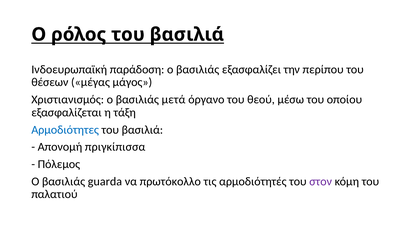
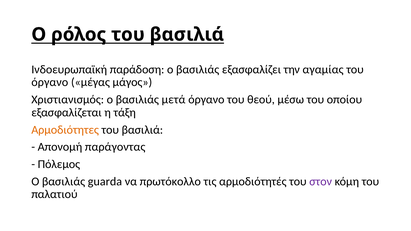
περίπου: περίπου -> αγαμίας
θέσεων at (50, 82): θέσεων -> όργανο
Αρμοδιότητες colour: blue -> orange
πριγκίπισσα: πριγκίπισσα -> παράγοντας
